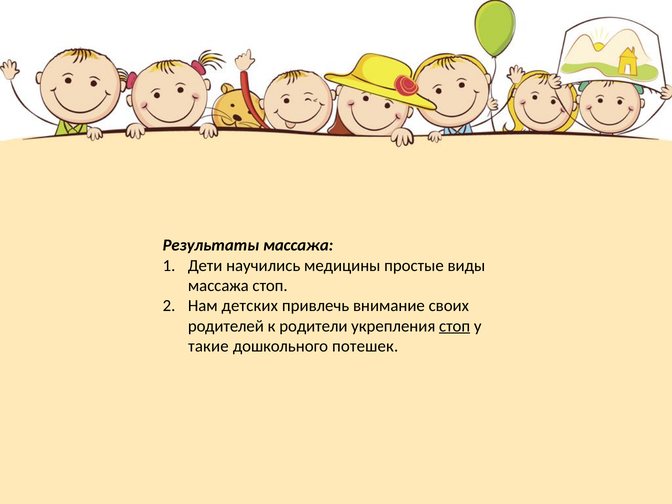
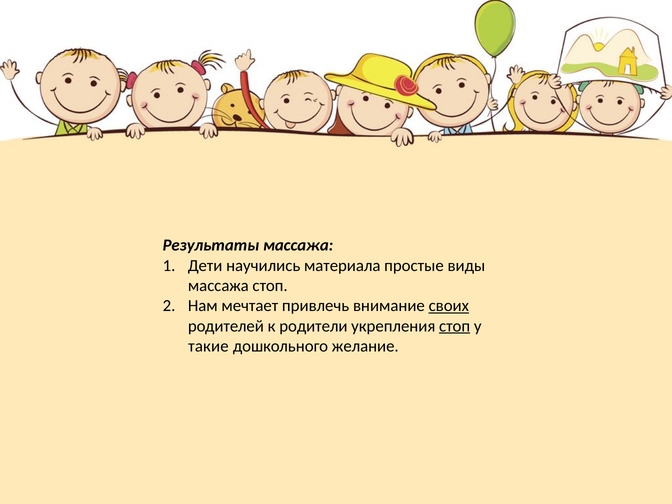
медицины: медицины -> материала
детских: детских -> мечтает
своих underline: none -> present
потешек: потешек -> желание
